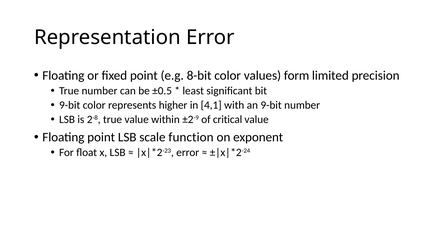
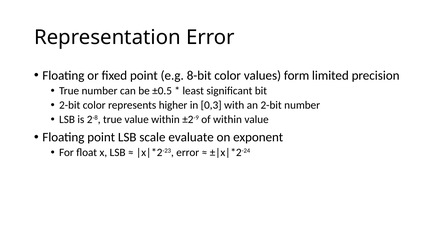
9-bit at (70, 105): 9-bit -> 2-bit
4,1: 4,1 -> 0,3
an 9-bit: 9-bit -> 2-bit
of critical: critical -> within
function: function -> evaluate
